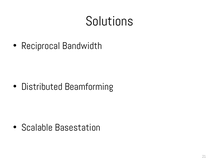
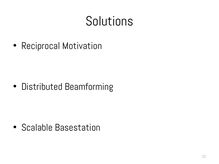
Bandwidth: Bandwidth -> Motivation
